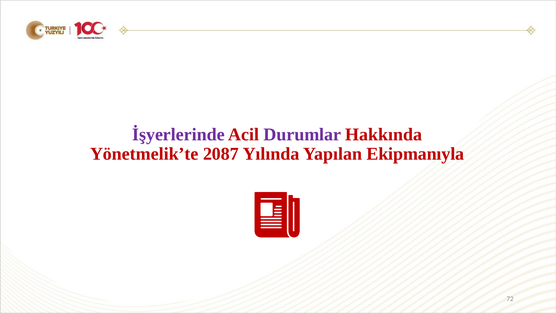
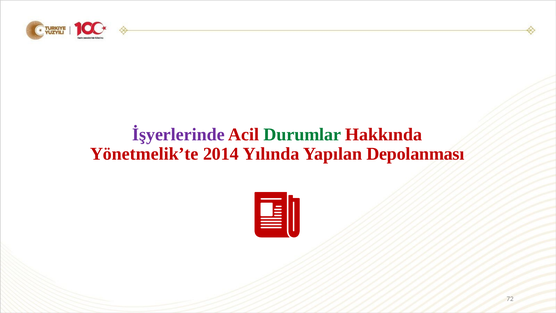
Durumlar colour: purple -> green
2087: 2087 -> 2014
Ekipmanıyla: Ekipmanıyla -> Depolanması
